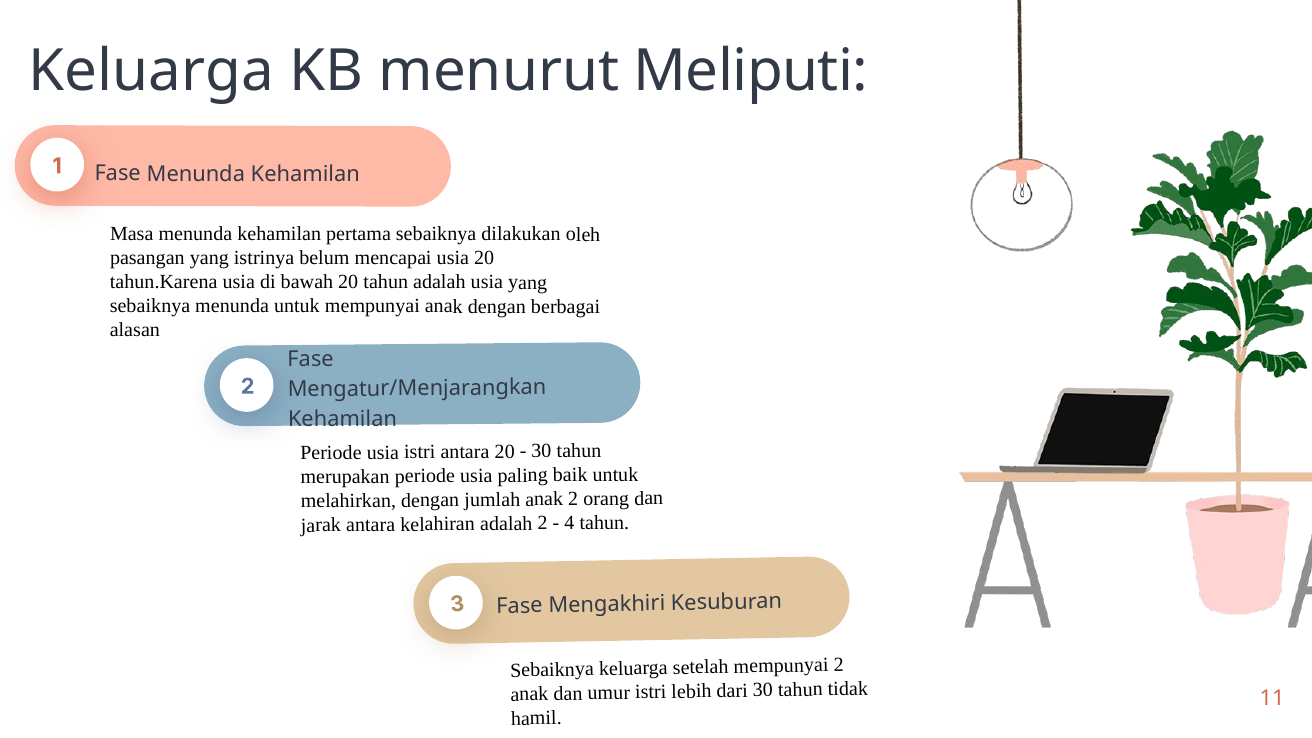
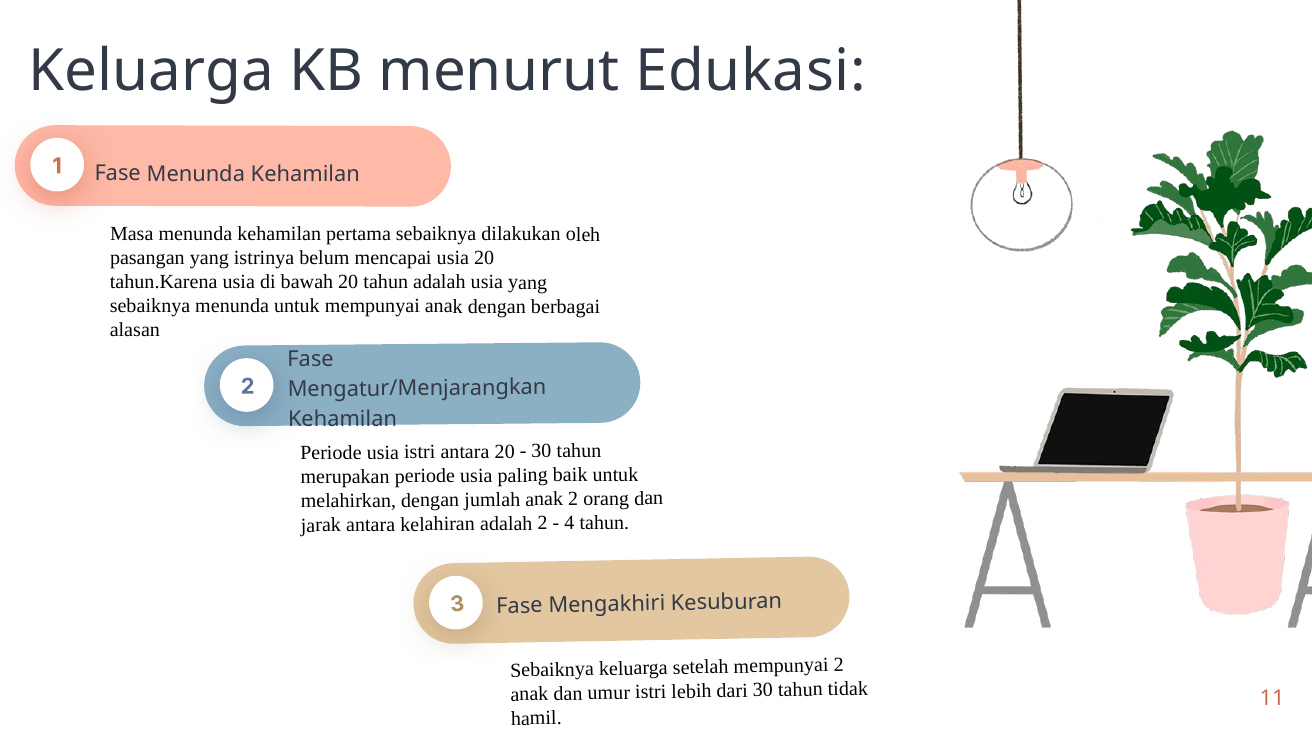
Meliputi: Meliputi -> Edukasi
